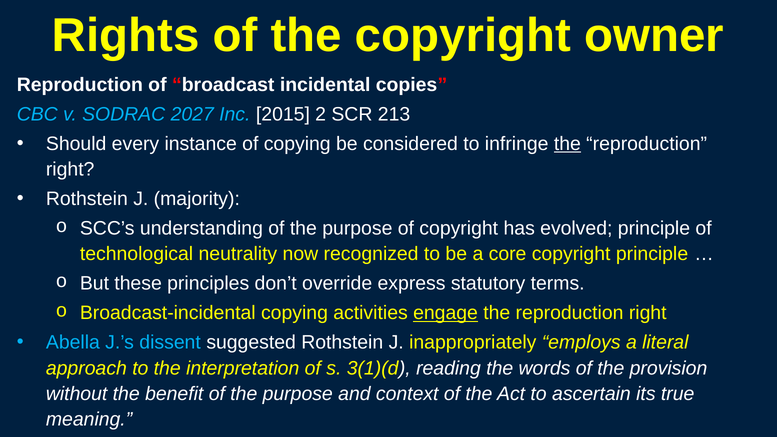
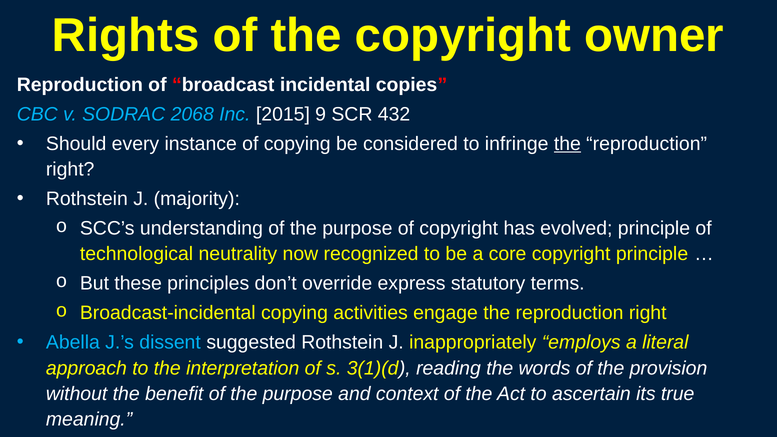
2027: 2027 -> 2068
2: 2 -> 9
213: 213 -> 432
engage underline: present -> none
